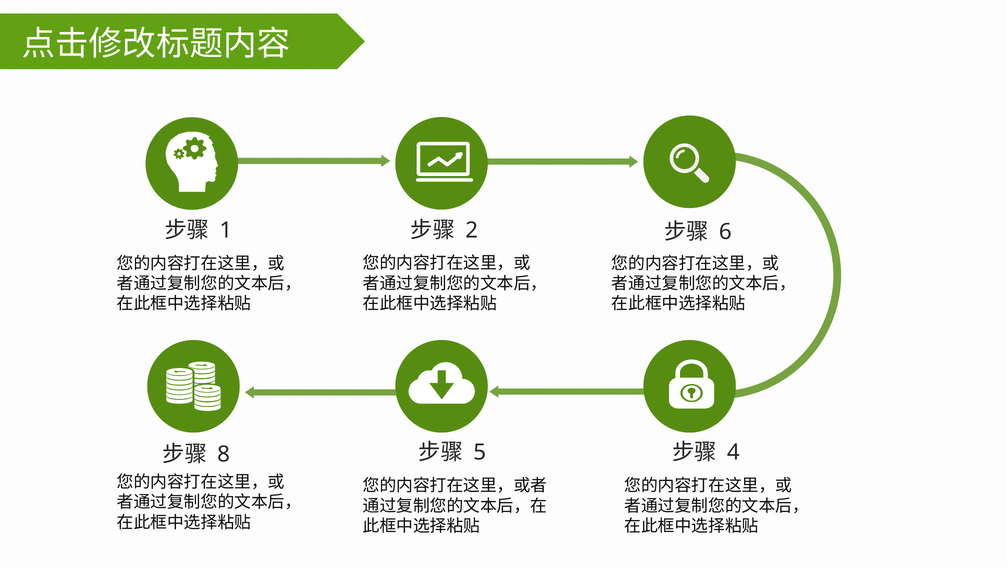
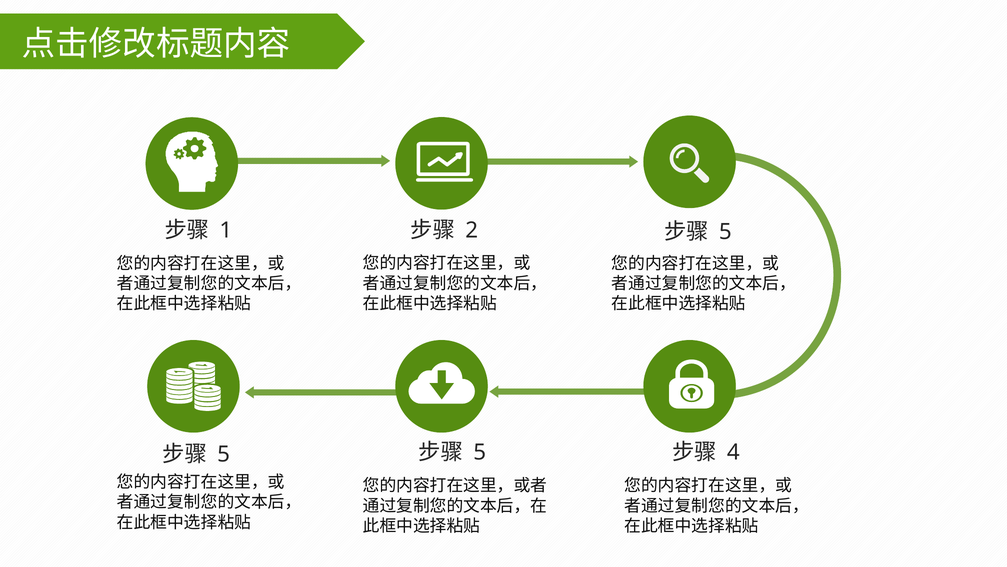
6 at (725, 232): 6 -> 5
8 at (224, 454): 8 -> 5
